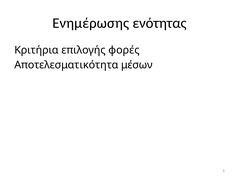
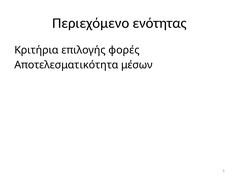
Ενημέρωσης: Ενημέρωσης -> Περιεχόμενο
